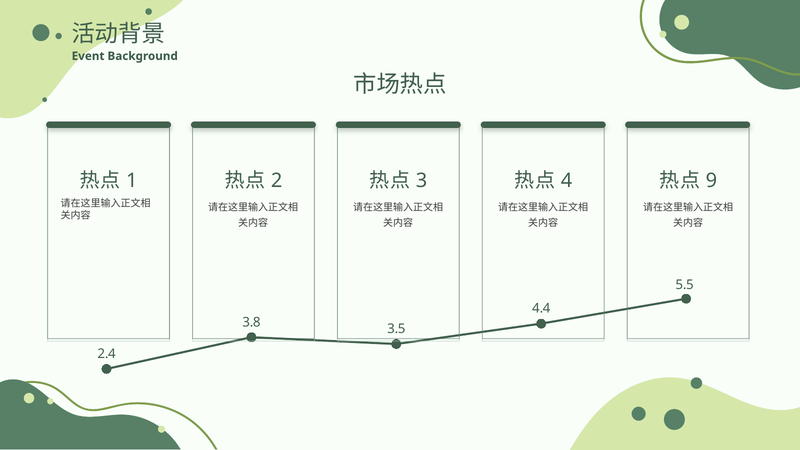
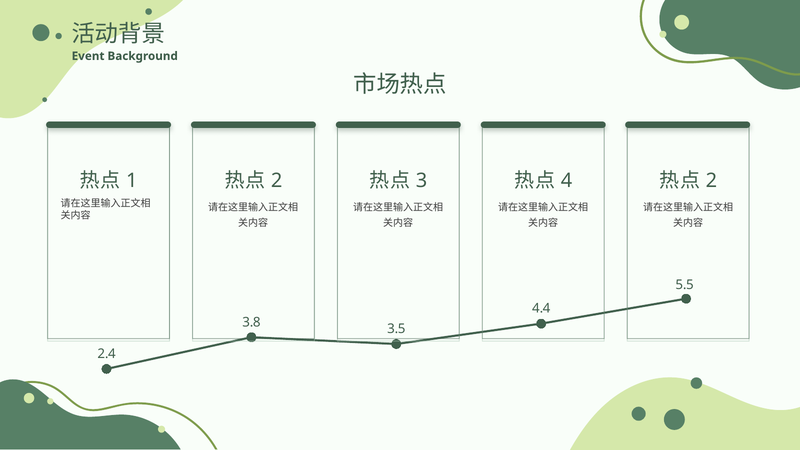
9 at (711, 180): 9 -> 2
